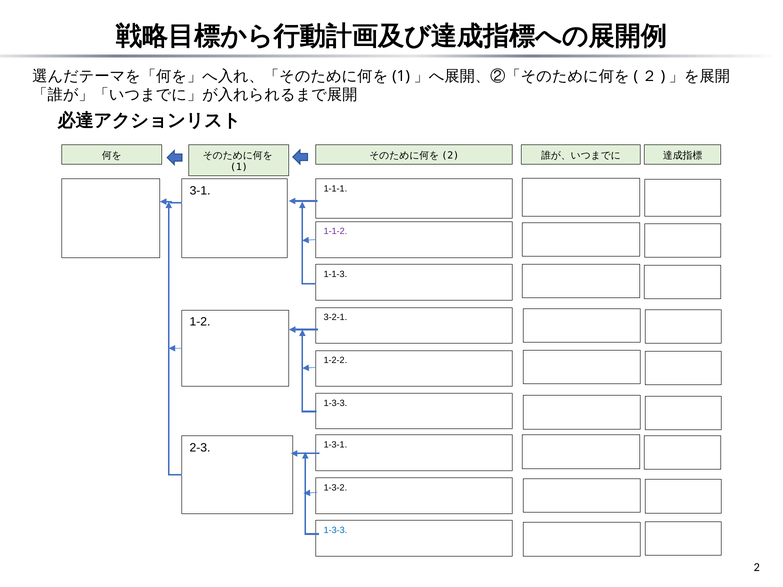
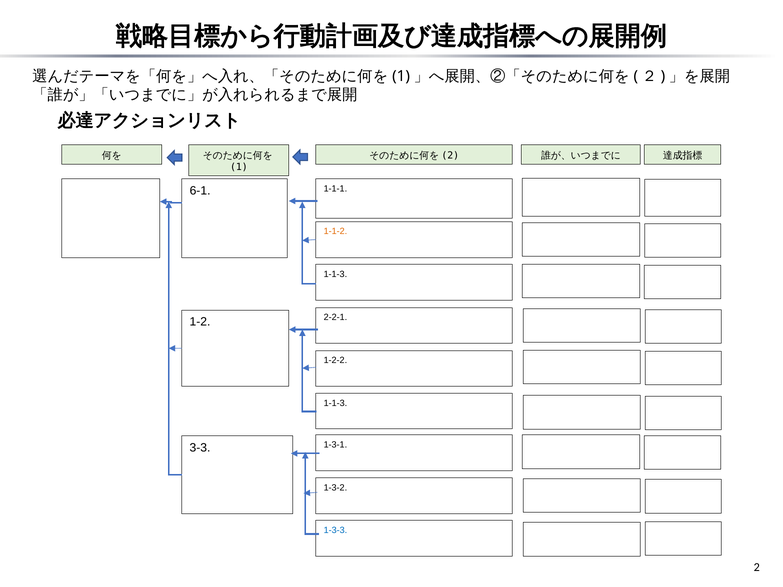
3-1: 3-1 -> 6-1
1-1-2 colour: purple -> orange
3-2-1: 3-2-1 -> 2-2-1
1-3-3 at (335, 403): 1-3-3 -> 1-1-3
2-3: 2-3 -> 3-3
